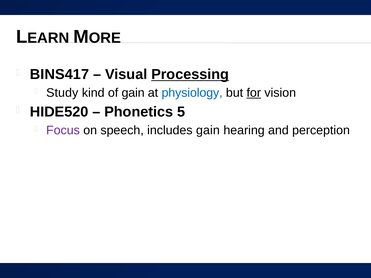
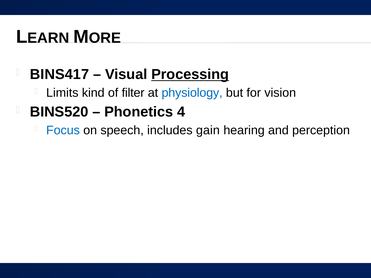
Study: Study -> Limits
of gain: gain -> filter
for underline: present -> none
HIDE520: HIDE520 -> BINS520
5: 5 -> 4
Focus colour: purple -> blue
